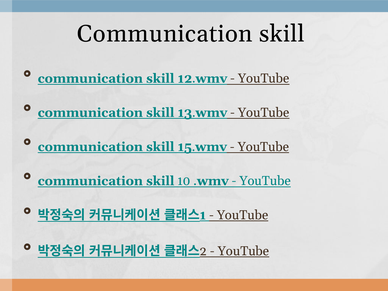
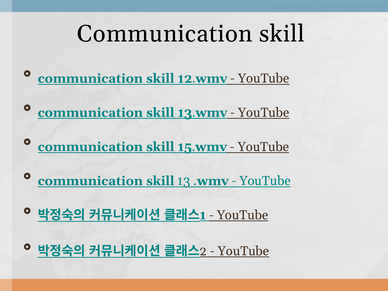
10 at (184, 181): 10 -> 13
